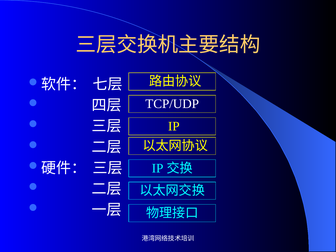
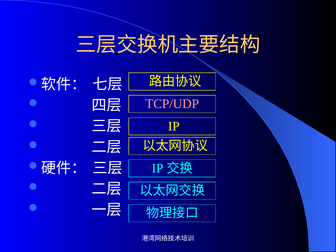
TCP/UDP colour: white -> pink
